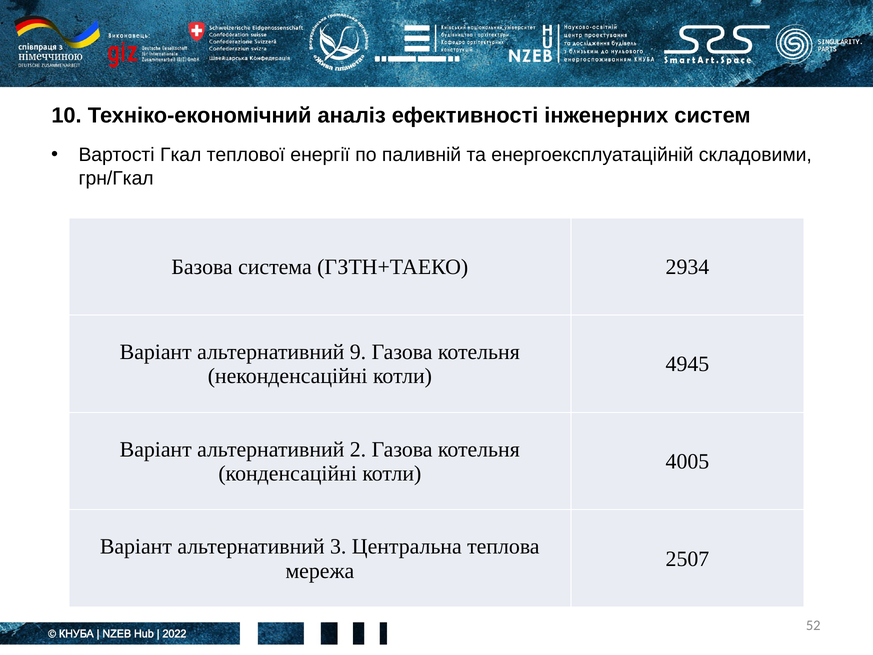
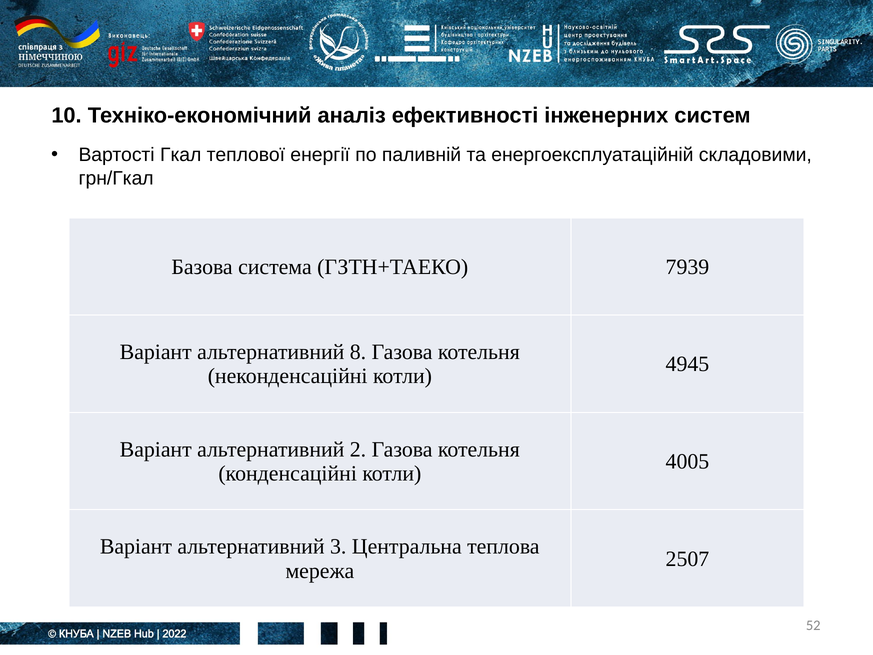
2934: 2934 -> 7939
9: 9 -> 8
